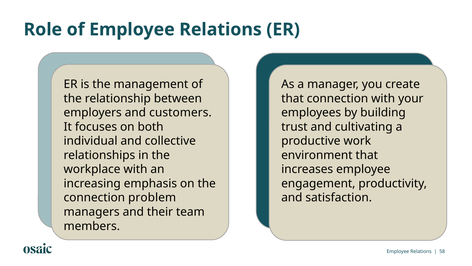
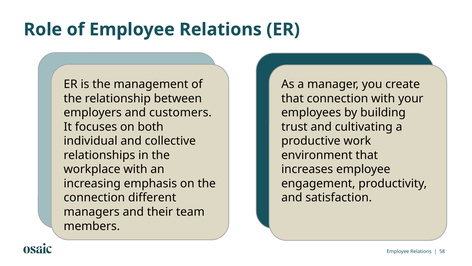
problem: problem -> different
